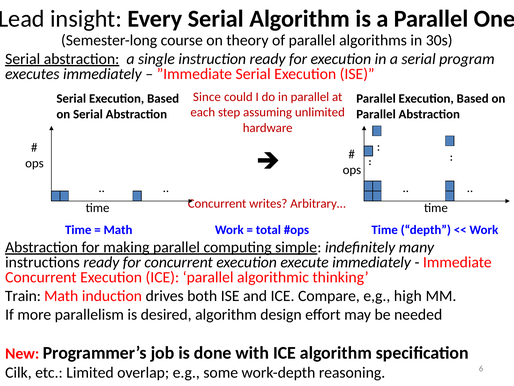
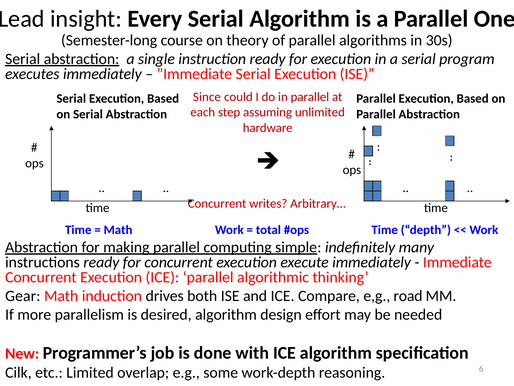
Train: Train -> Gear
high: high -> road
